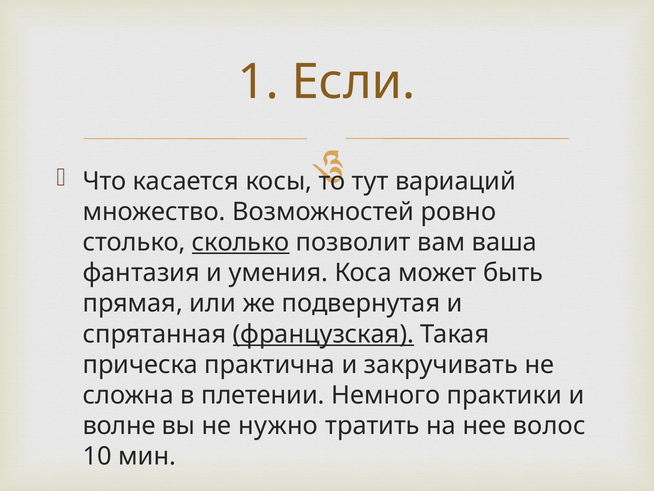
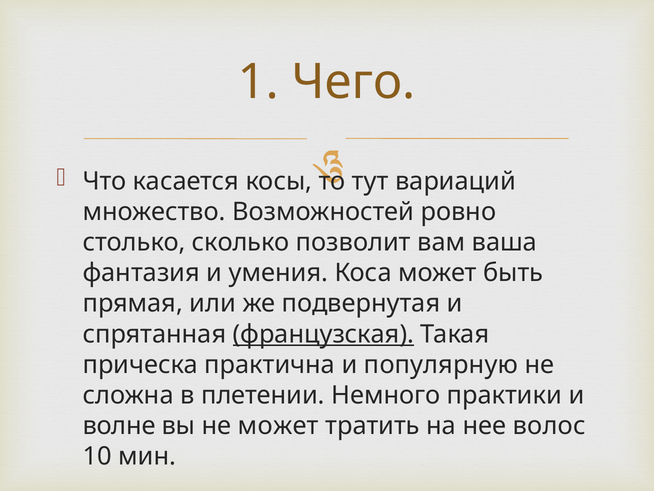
Если: Если -> Чего
сколько underline: present -> none
закручивать: закручивать -> популярную
не нужно: нужно -> может
